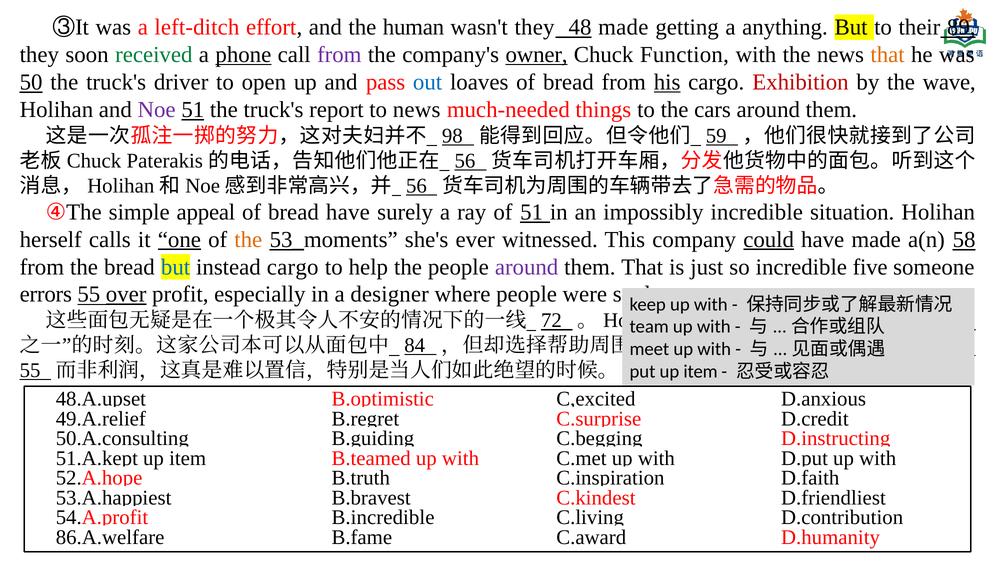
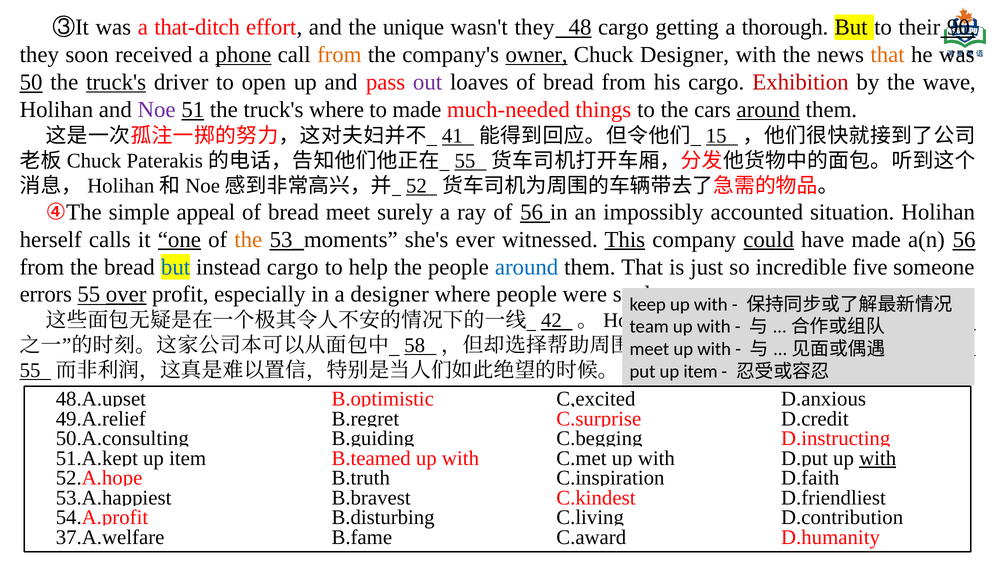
left-ditch: left-ditch -> that-ditch
human: human -> unique
48 made: made -> cargo
anything: anything -> thorough
89: 89 -> 90
received colour: green -> black
from at (339, 55) colour: purple -> orange
Chuck Function: Function -> Designer
truck's at (116, 82) underline: none -> present
out colour: blue -> purple
his underline: present -> none
truck's report: report -> where
to news: news -> made
around at (768, 110) underline: none -> present
98: 98 -> 41
59: 59 -> 15
56 at (465, 161): 56 -> 55
56 at (416, 186): 56 -> 52
bread have: have -> meet
of 51: 51 -> 56
impossibly incredible: incredible -> accounted
This underline: none -> present
a(n 58: 58 -> 56
around at (527, 267) colour: purple -> blue
72: 72 -> 42
84: 84 -> 58
with at (878, 458) underline: none -> present
B.incredible: B.incredible -> B.disturbing
86.A.welfare: 86.A.welfare -> 37.A.welfare
